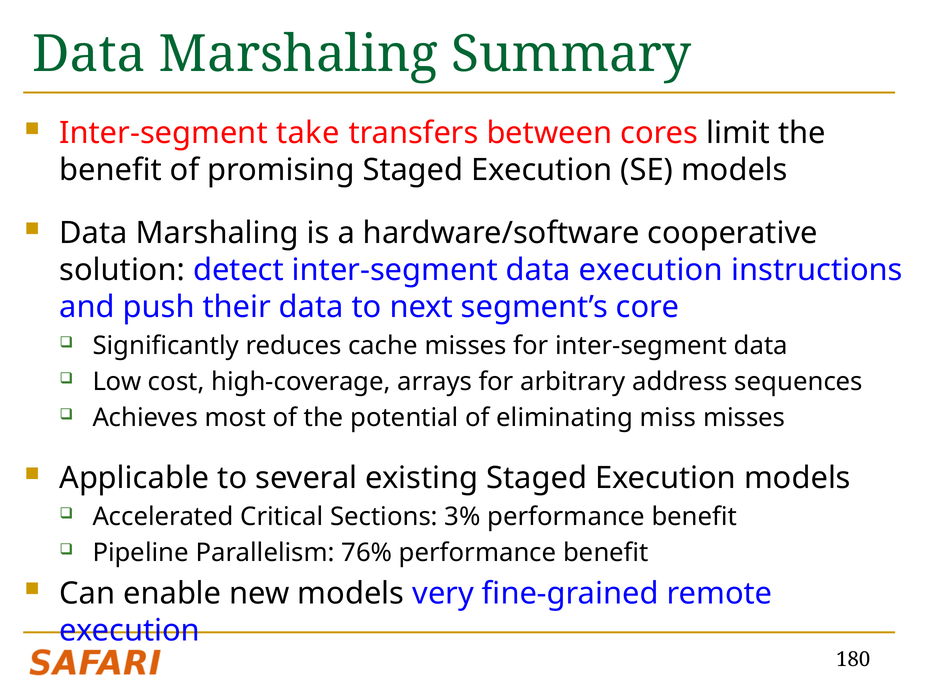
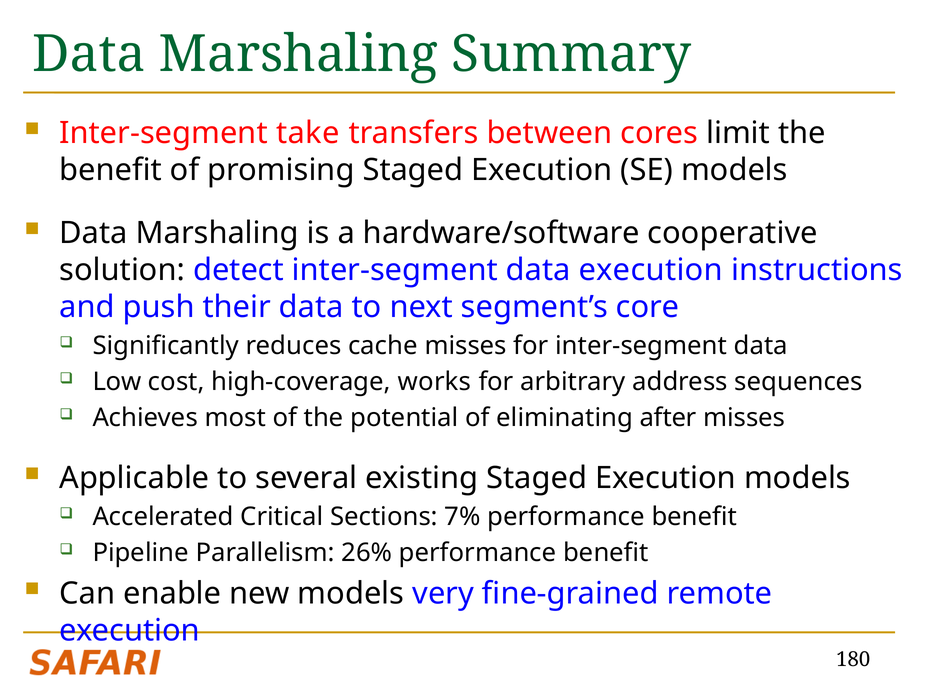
arrays: arrays -> works
miss: miss -> after
3%: 3% -> 7%
76%: 76% -> 26%
